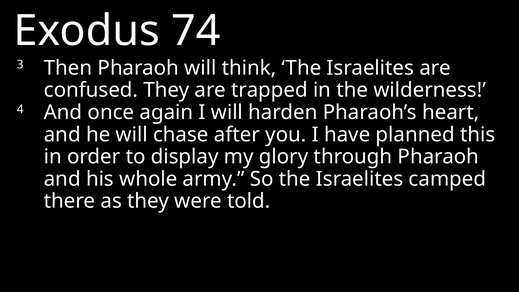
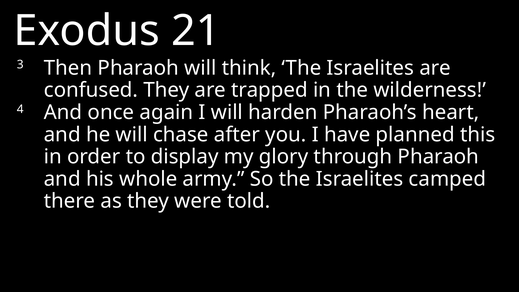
74: 74 -> 21
